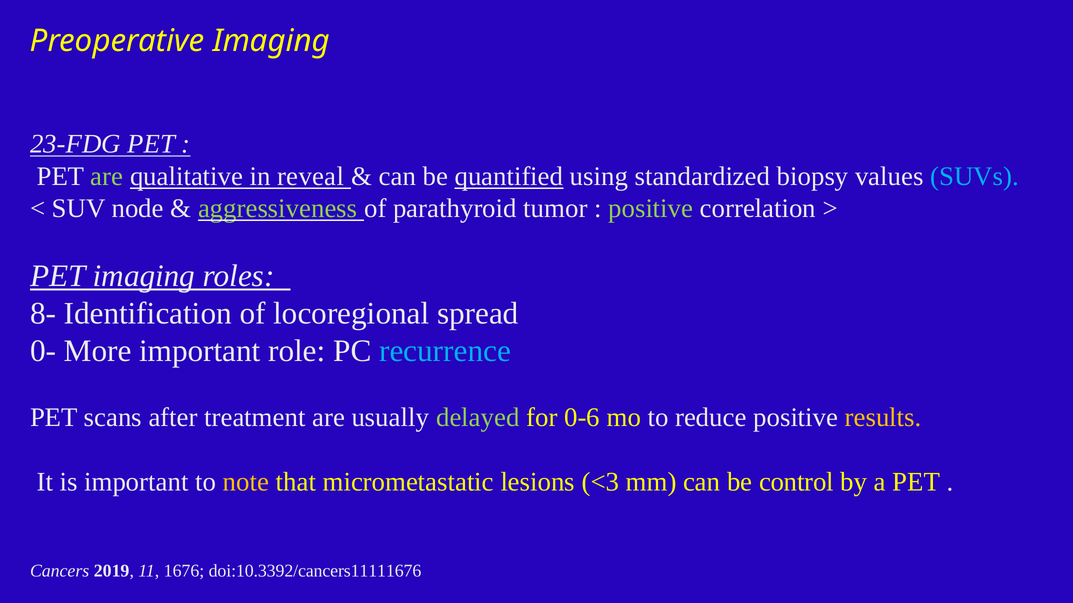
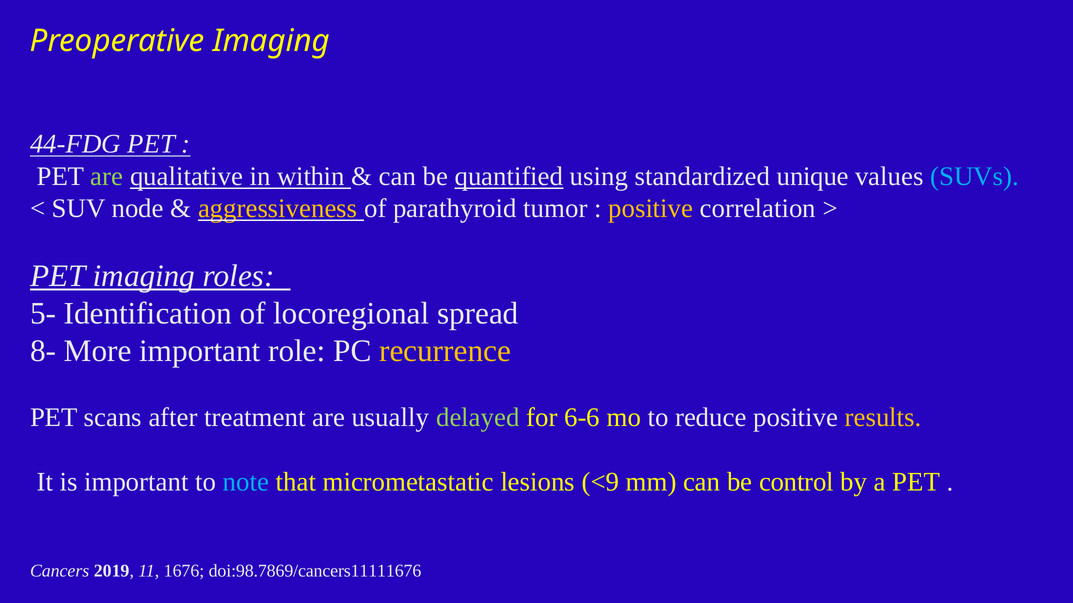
23-FDG: 23-FDG -> 44-FDG
reveal: reveal -> within
biopsy: biopsy -> unique
aggressiveness colour: light green -> yellow
positive at (651, 209) colour: light green -> yellow
8-: 8- -> 5-
0-: 0- -> 8-
recurrence colour: light blue -> yellow
0-6: 0-6 -> 6-6
note colour: yellow -> light blue
<3: <3 -> <9
doi:10.3392/cancers11111676: doi:10.3392/cancers11111676 -> doi:98.7869/cancers11111676
